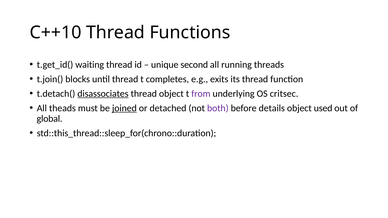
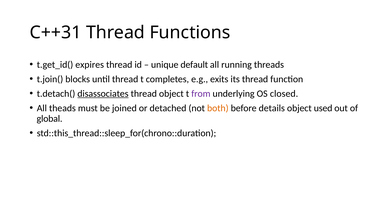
C++10: C++10 -> C++31
waiting: waiting -> expires
second: second -> default
critsec: critsec -> closed
joined underline: present -> none
both colour: purple -> orange
